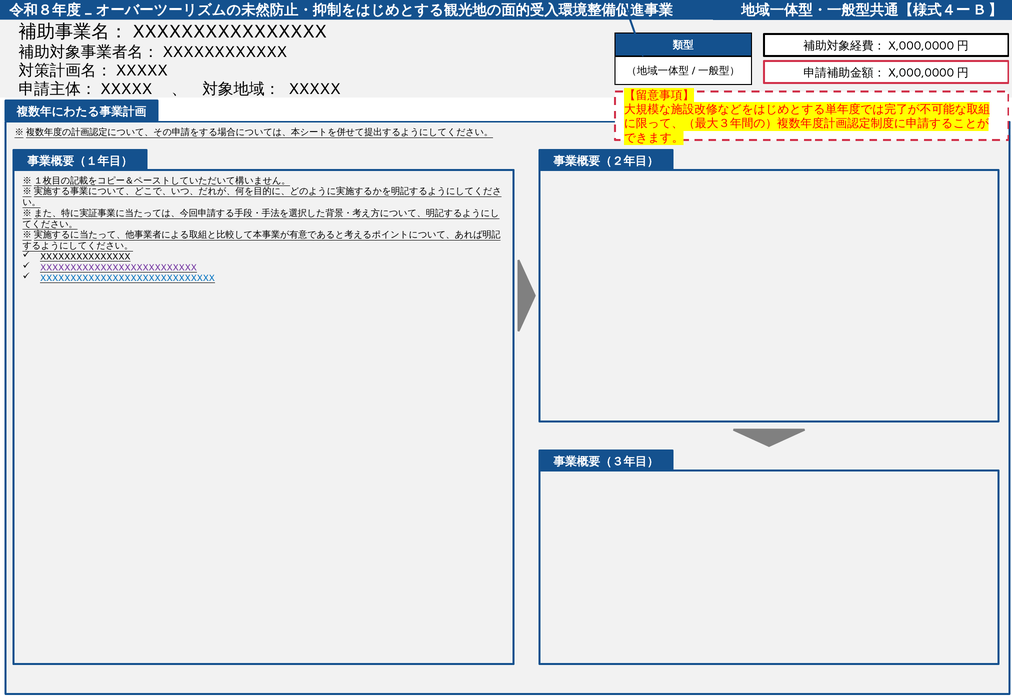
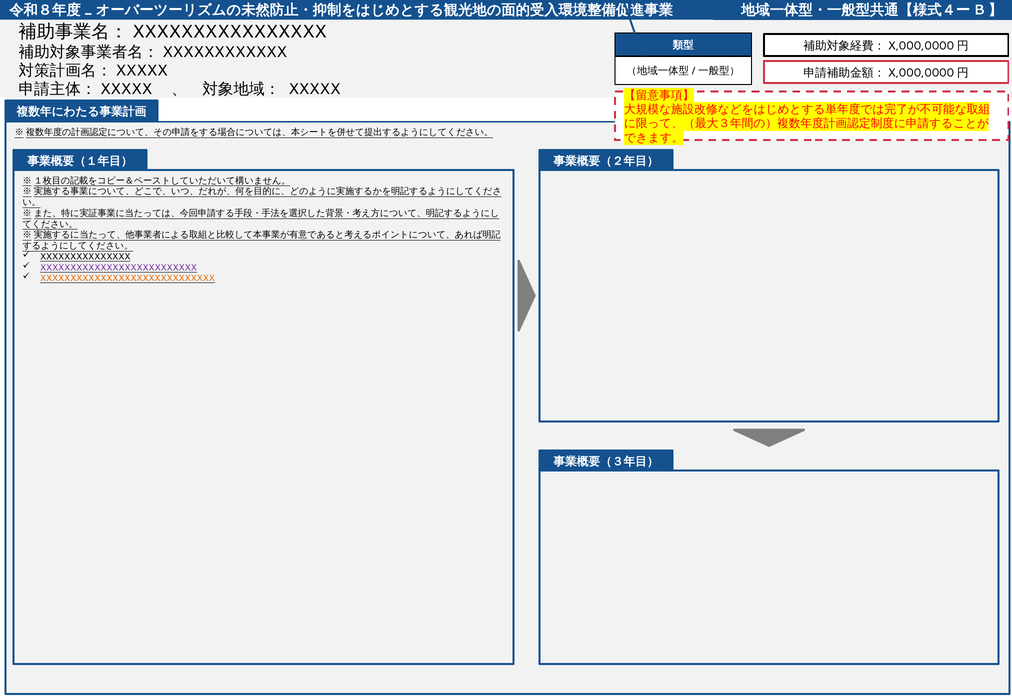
XXXXXXXXXXXXXXXXXXXXXXXXXXXXX colour: blue -> orange
